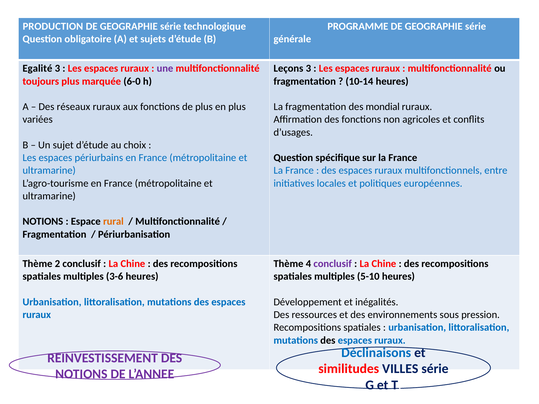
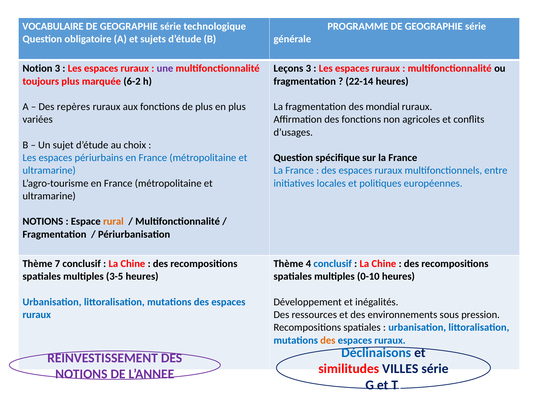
PRODUCTION: PRODUCTION -> VOCABULAIRE
Egalité: Egalité -> Notion
6-0: 6-0 -> 6-2
10-14: 10-14 -> 22-14
réseaux: réseaux -> repères
2: 2 -> 7
conclusif at (333, 264) colour: purple -> blue
3-6: 3-6 -> 3-5
5-10: 5-10 -> 0-10
des at (328, 340) colour: black -> orange
